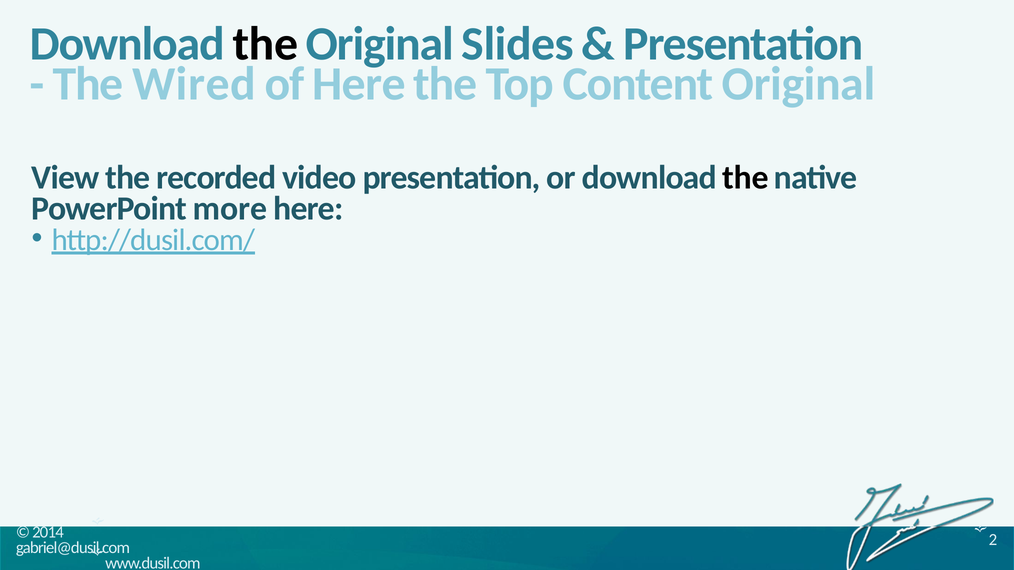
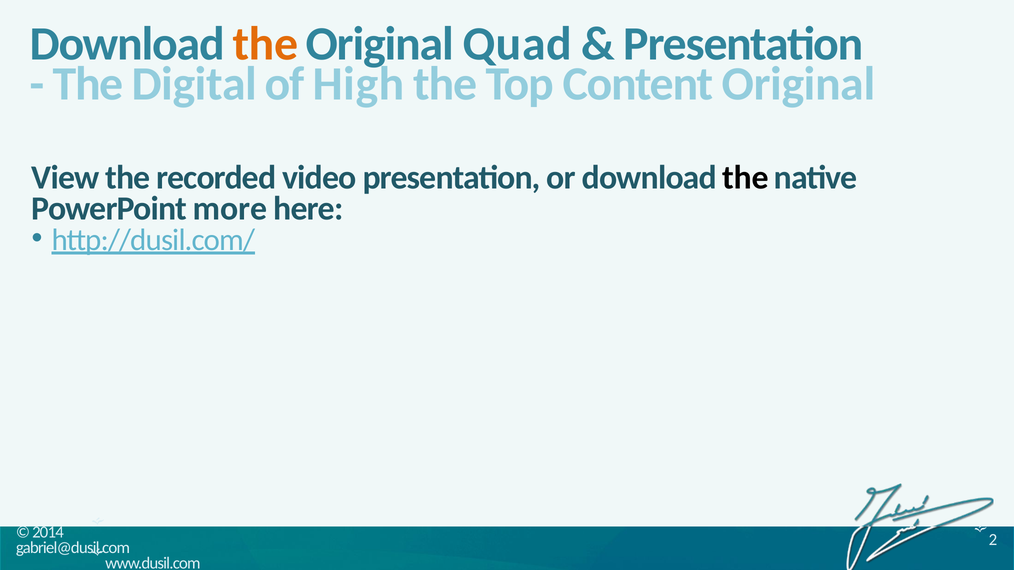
the at (265, 44) colour: black -> orange
Slides: Slides -> Quad
Wired: Wired -> Digital
of Here: Here -> High
